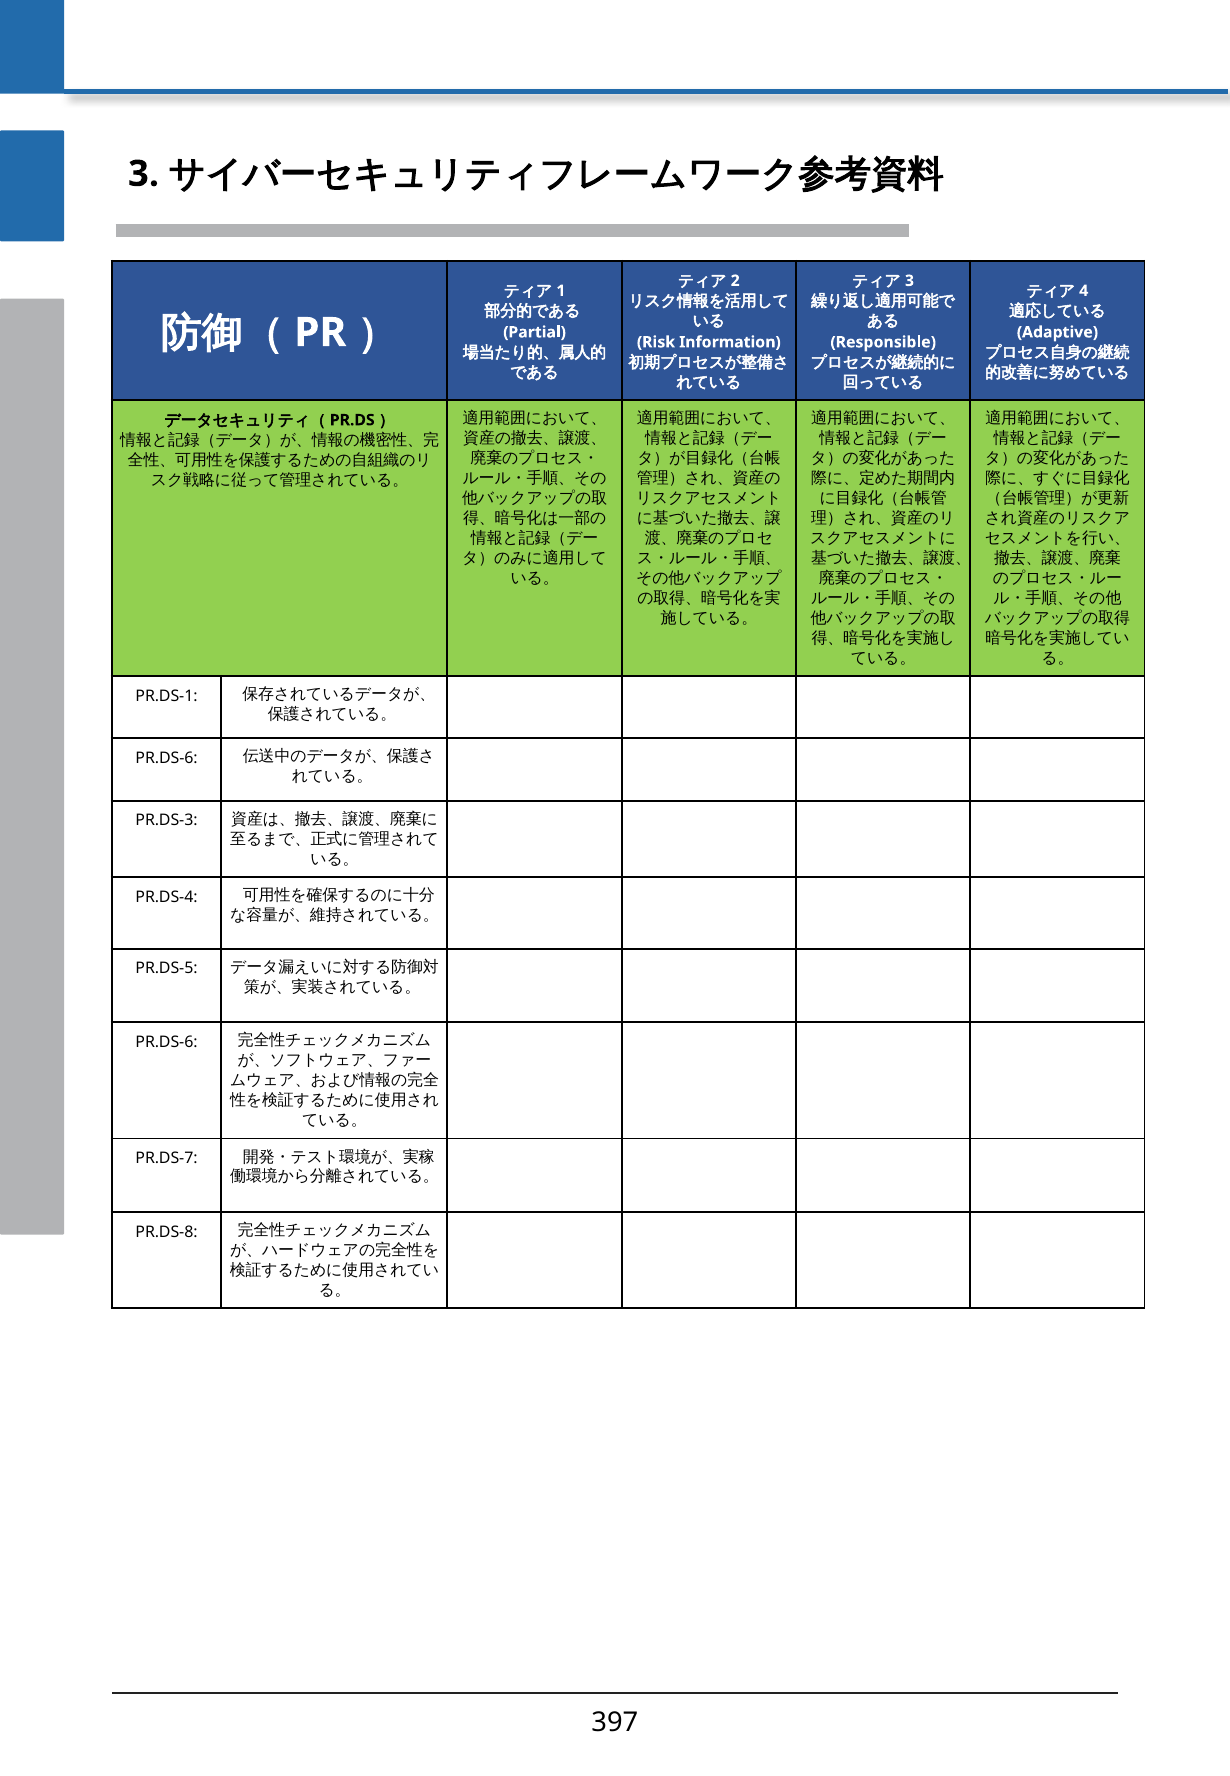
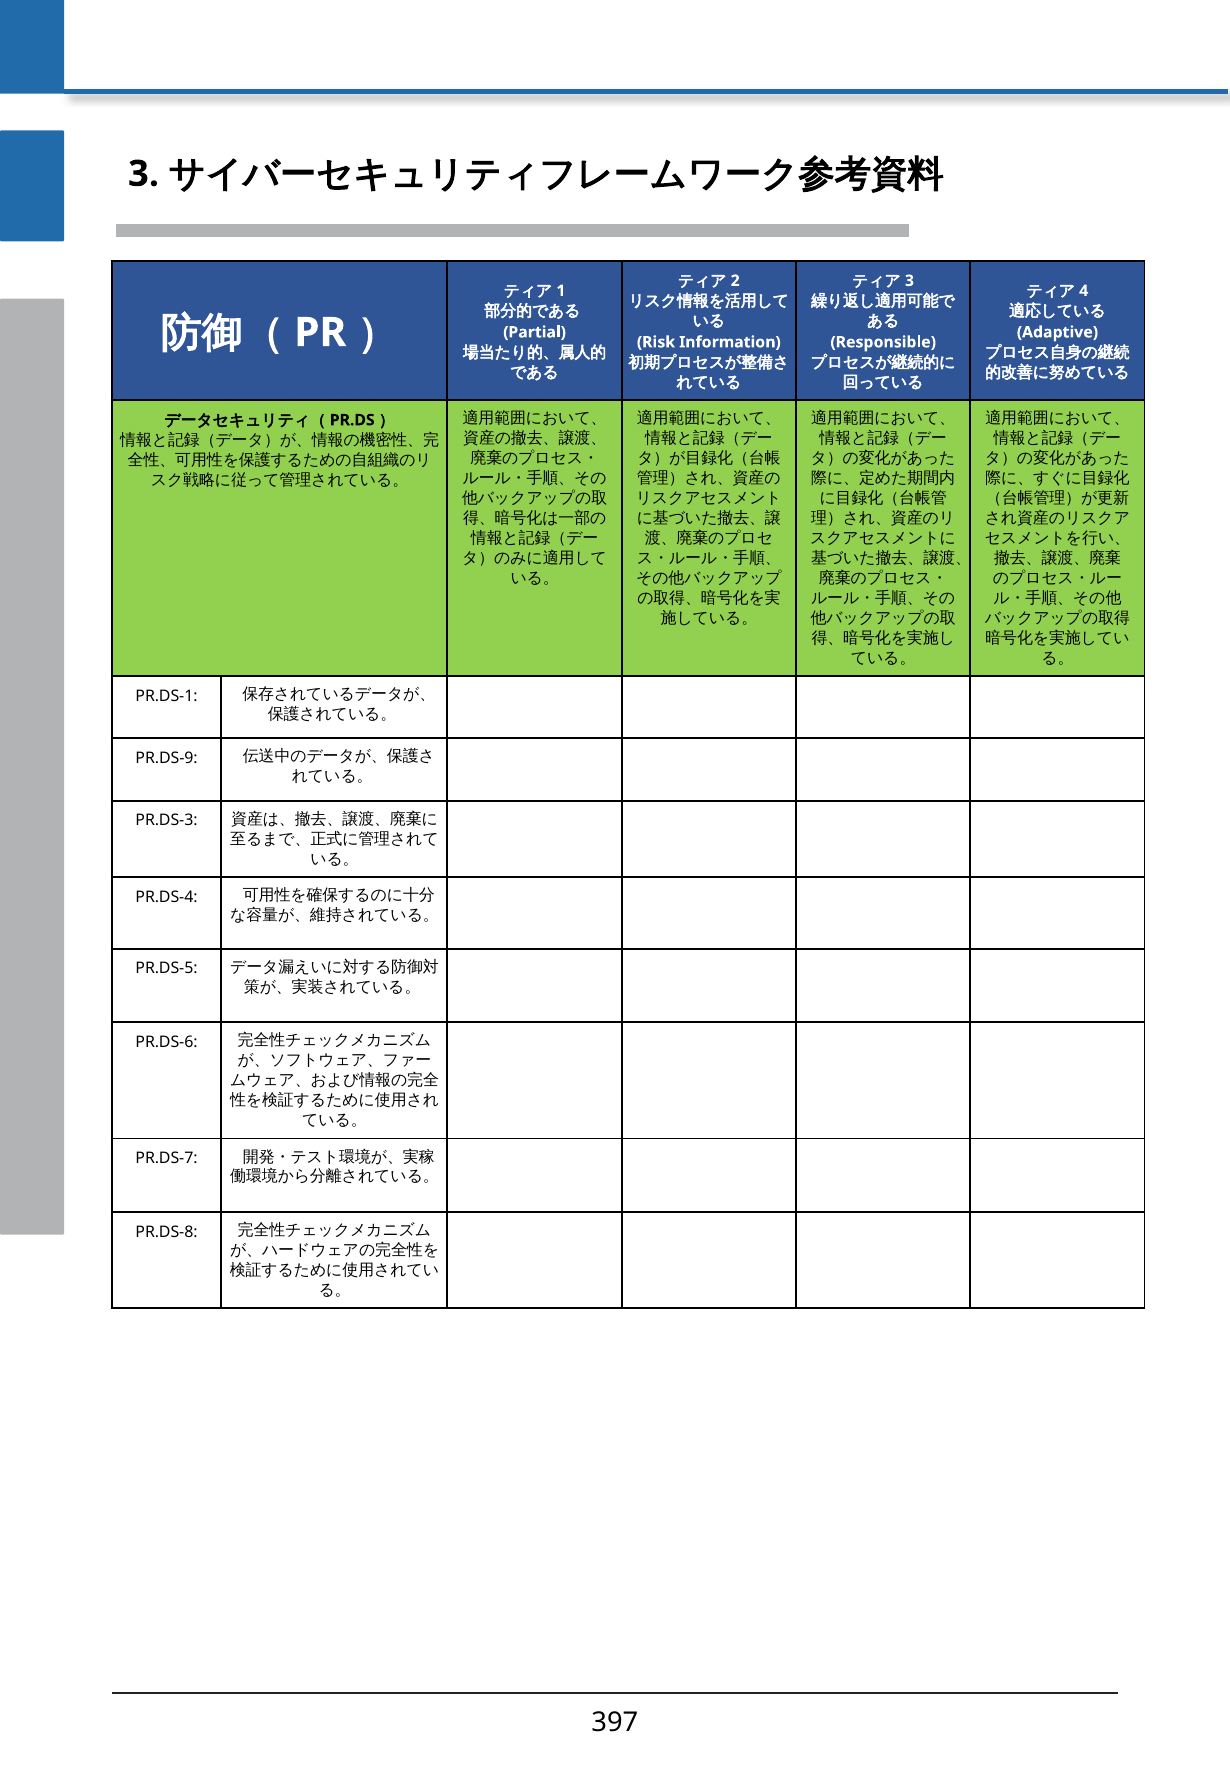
PR.DS-6 at (167, 758): PR.DS-6 -> PR.DS-9
